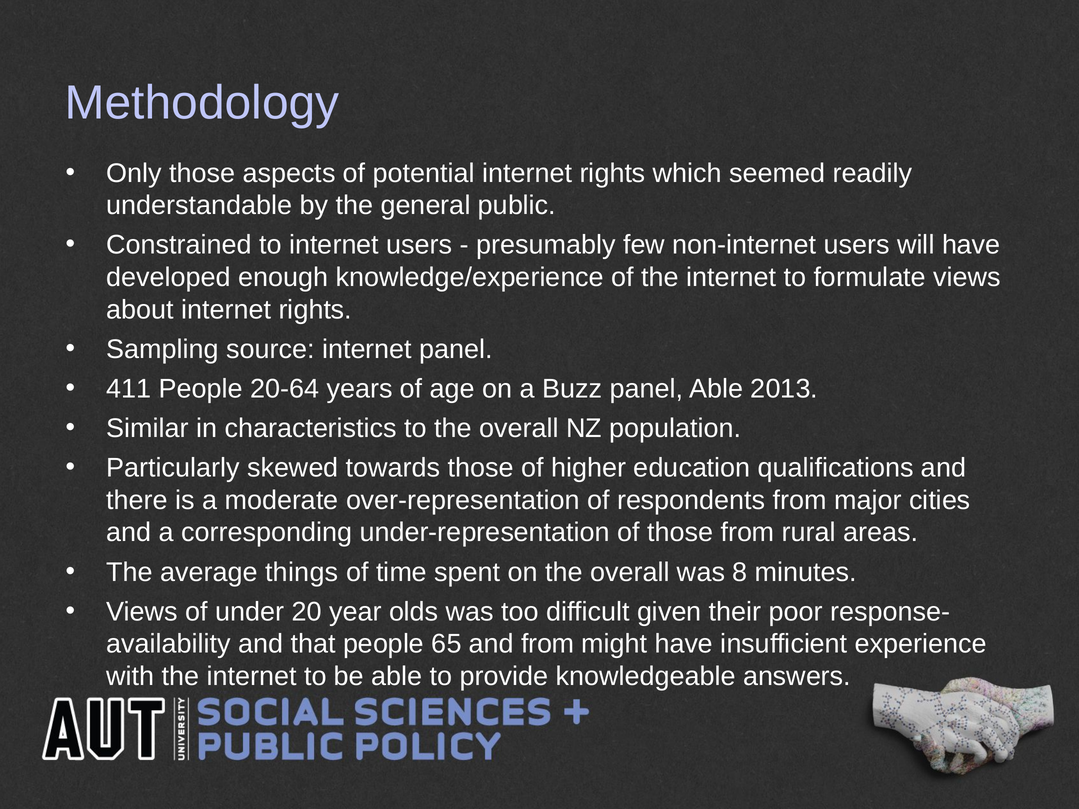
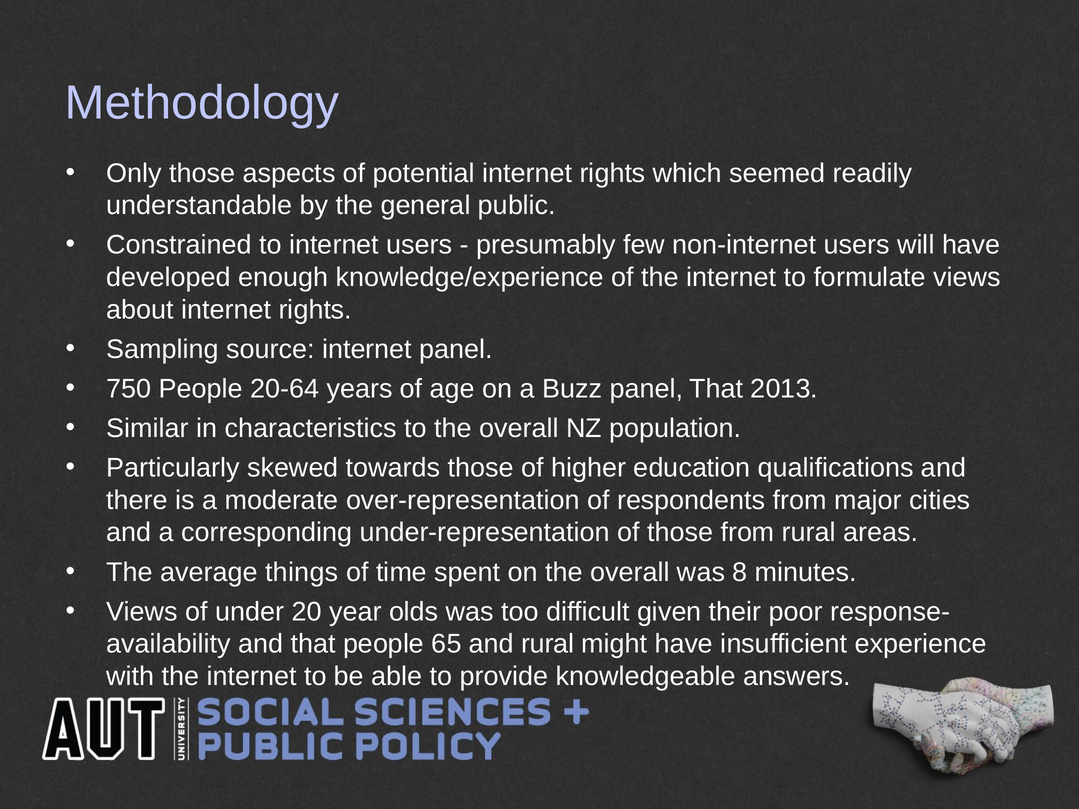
411: 411 -> 750
panel Able: Able -> That
and from: from -> rural
